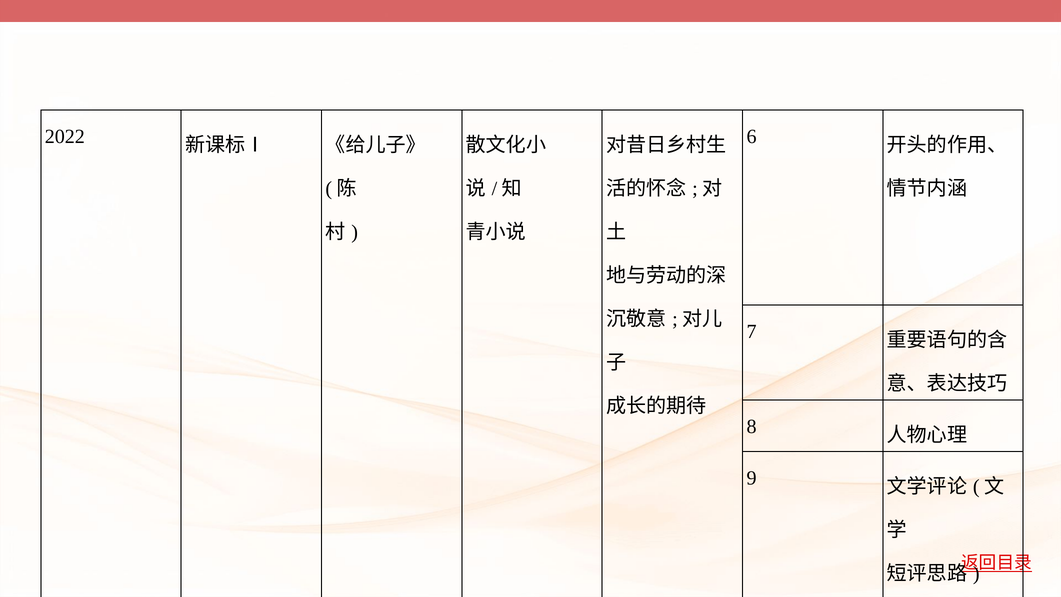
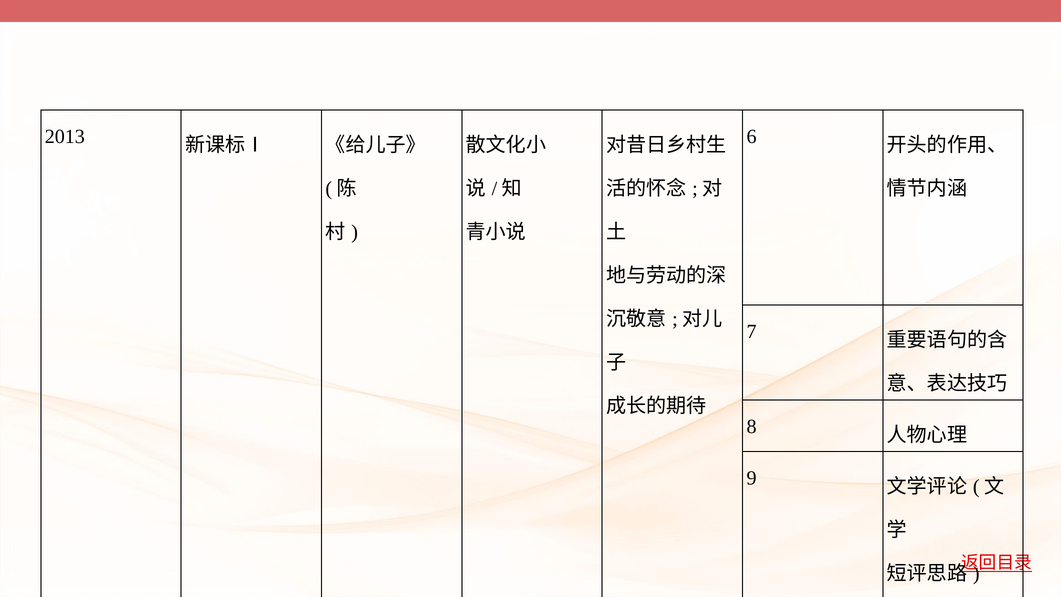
2022: 2022 -> 2013
